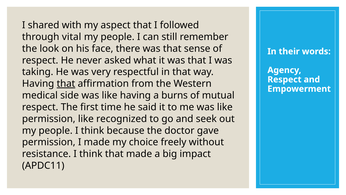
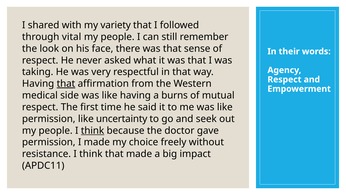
aspect: aspect -> variety
recognized: recognized -> uncertainty
think at (93, 130) underline: none -> present
